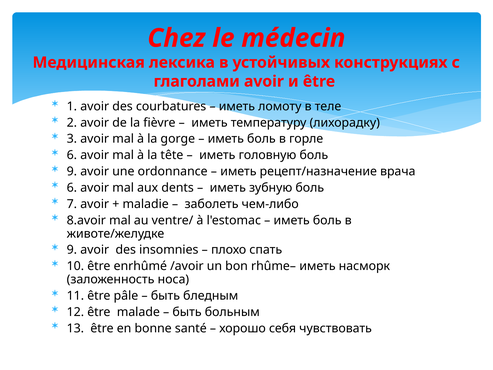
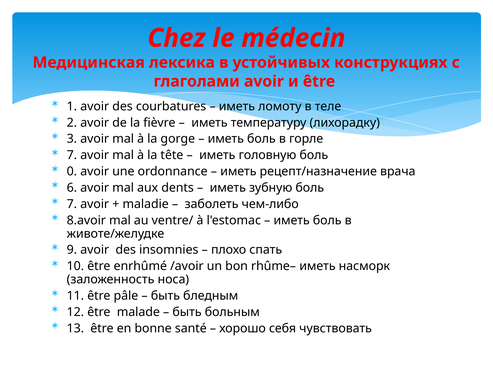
6 at (72, 155): 6 -> 7
9 at (72, 171): 9 -> 0
